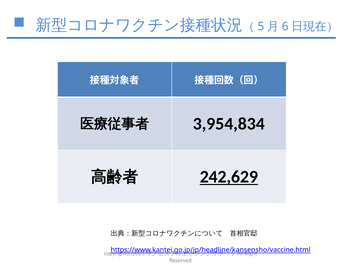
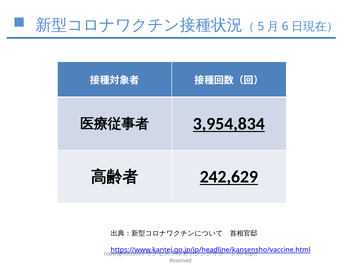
3,954,834 underline: none -> present
